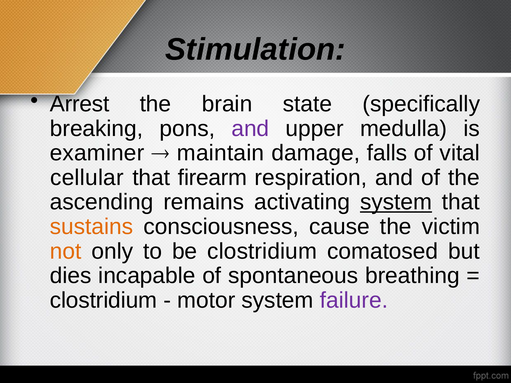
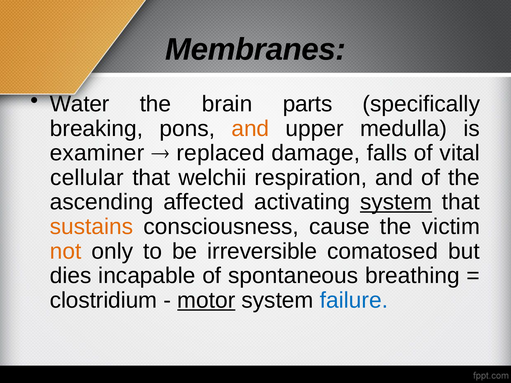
Stimulation: Stimulation -> Membranes
Arrest: Arrest -> Water
state: state -> parts
and at (250, 129) colour: purple -> orange
maintain: maintain -> replaced
firearm: firearm -> welchii
remains: remains -> affected
be clostridium: clostridium -> irreversible
motor underline: none -> present
failure colour: purple -> blue
